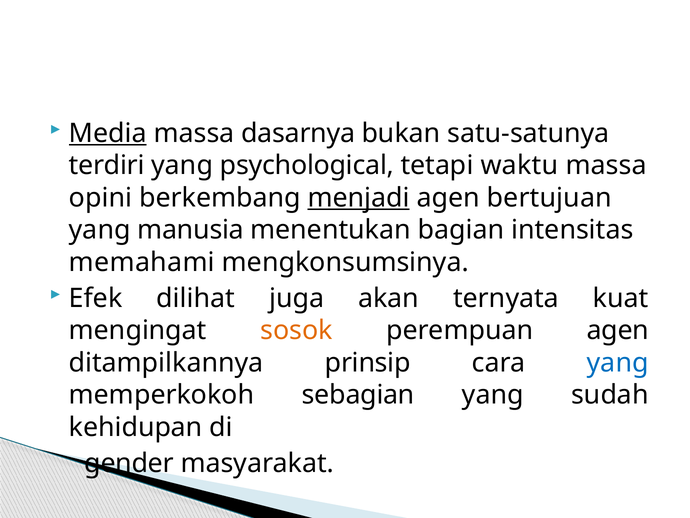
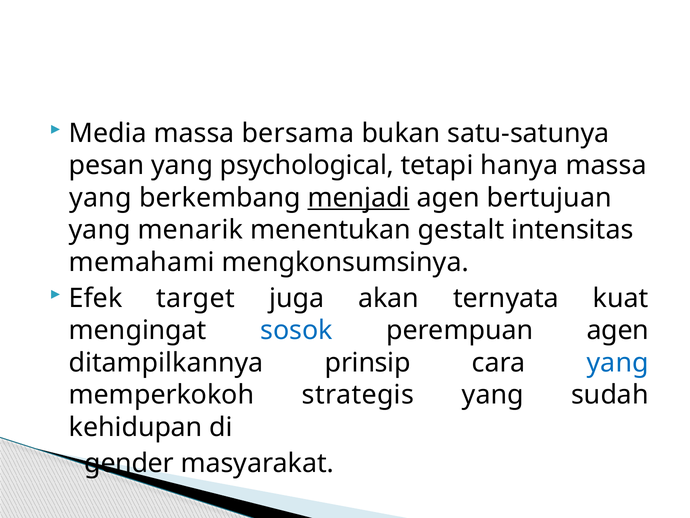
Media underline: present -> none
dasarnya: dasarnya -> bersama
terdiri: terdiri -> pesan
waktu: waktu -> hanya
opini at (101, 198): opini -> yang
manusia: manusia -> menarik
bagian: bagian -> gestalt
dilihat: dilihat -> target
sosok colour: orange -> blue
sebagian: sebagian -> strategis
